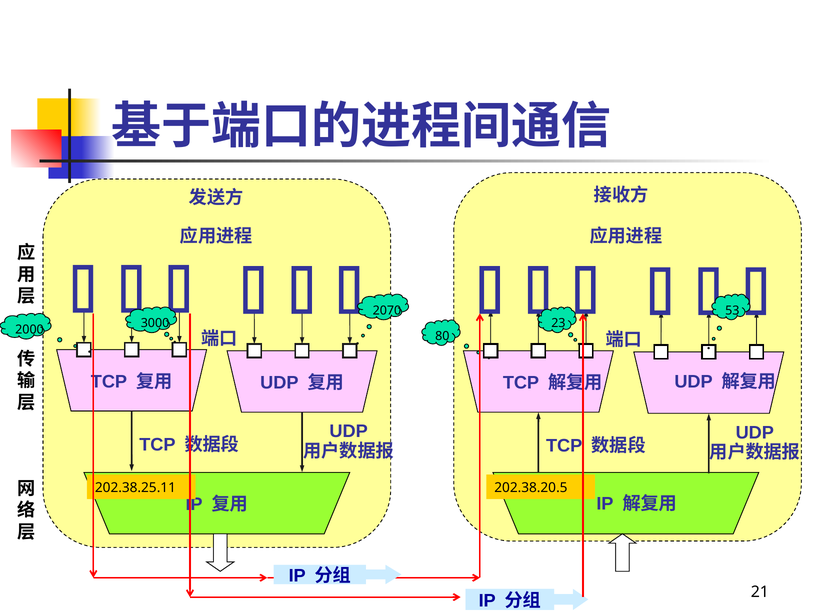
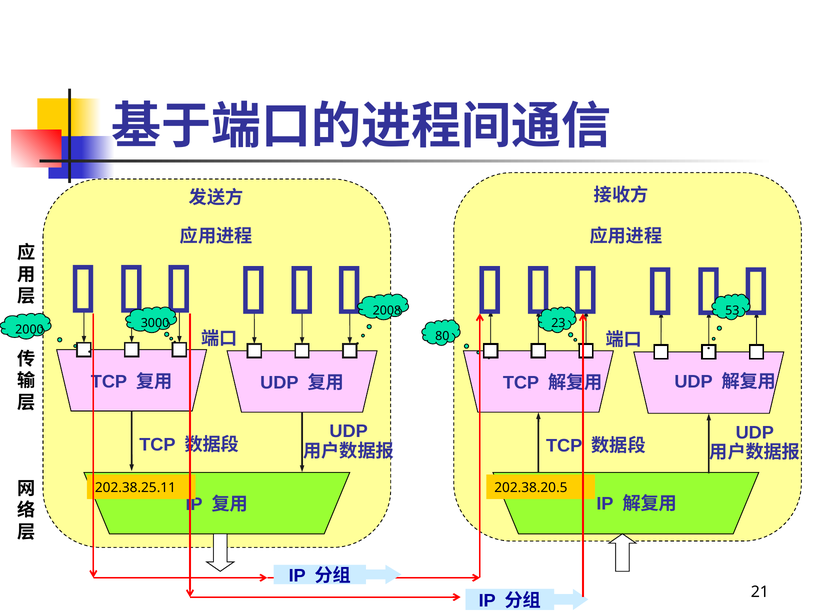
2070: 2070 -> 2008
